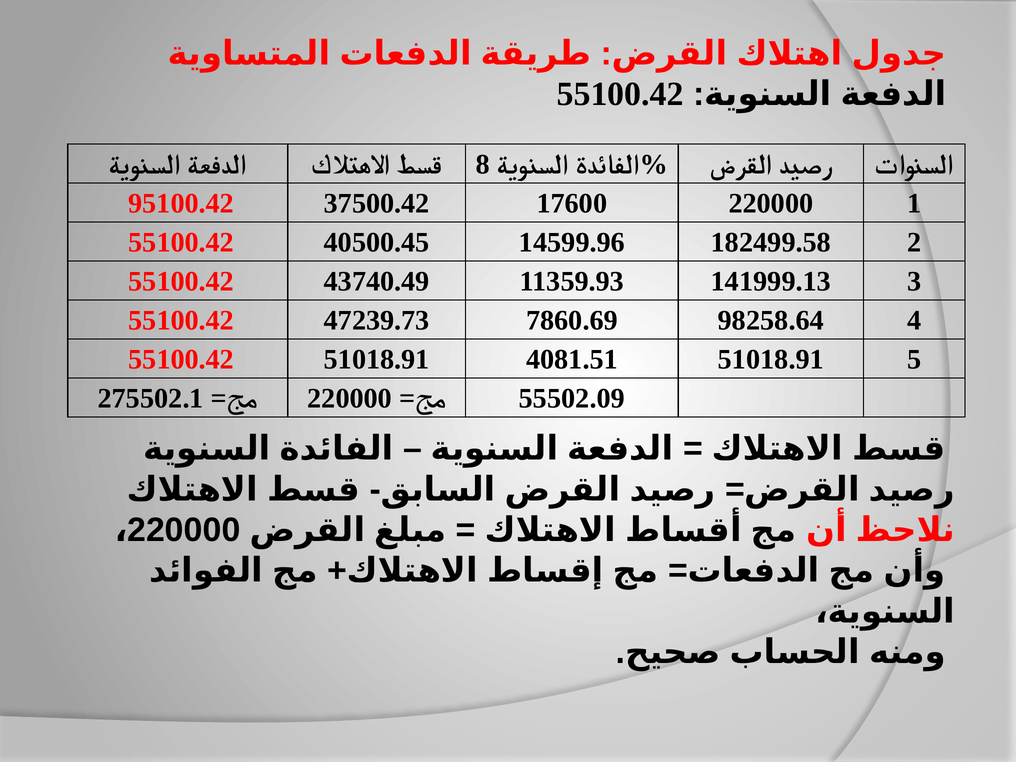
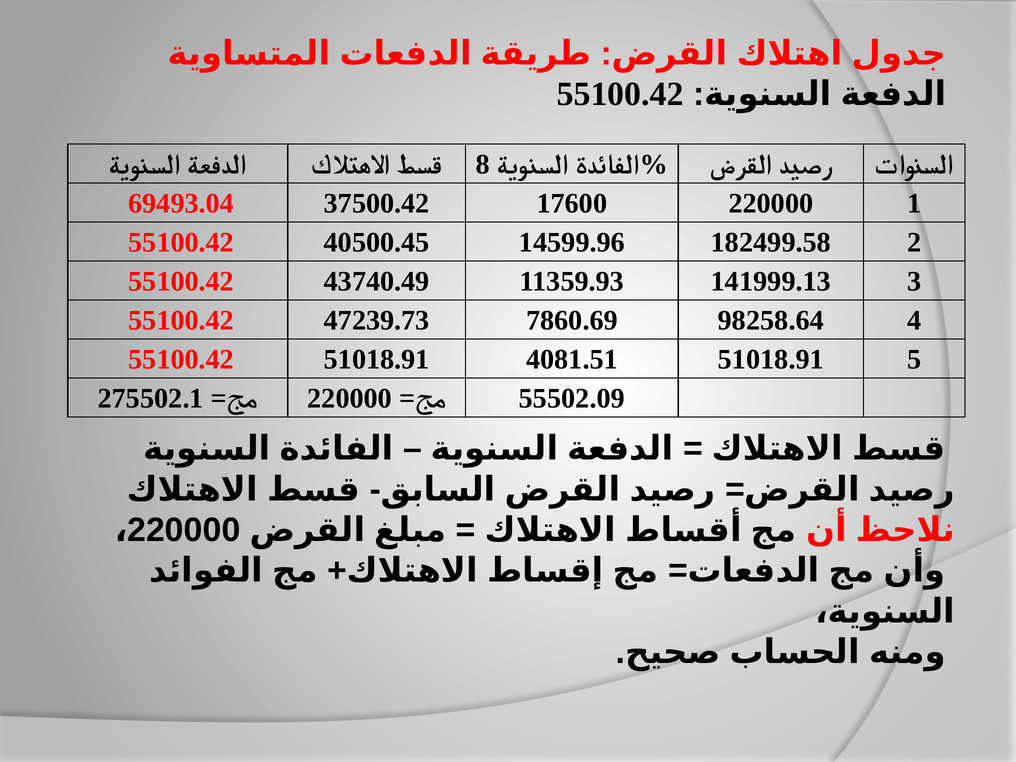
95100.42: 95100.42 -> 69493.04
